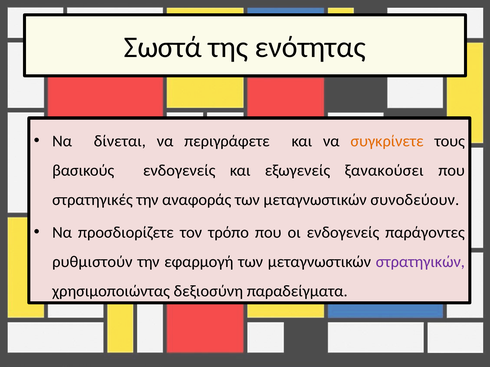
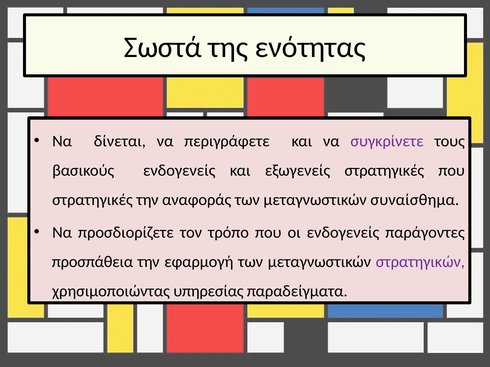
συγκρίνετε colour: orange -> purple
εξωγενείς ξανακούσει: ξανακούσει -> στρατηγικές
συνοδεύουν: συνοδεύουν -> συναίσθημα
ρυθμιστούν: ρυθμιστούν -> προσπάθεια
δεξιοσύνη: δεξιοσύνη -> υπηρεσίας
